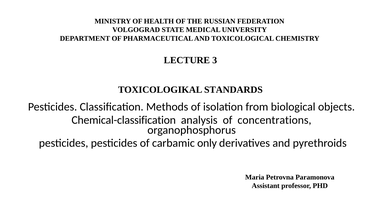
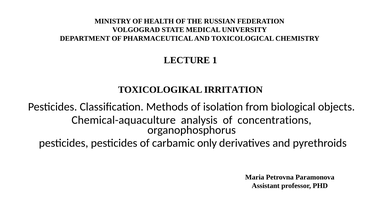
3: 3 -> 1
STANDARDS: STANDARDS -> IRRITATION
Chemical-classification: Chemical-classification -> Chemical-aquaculture
